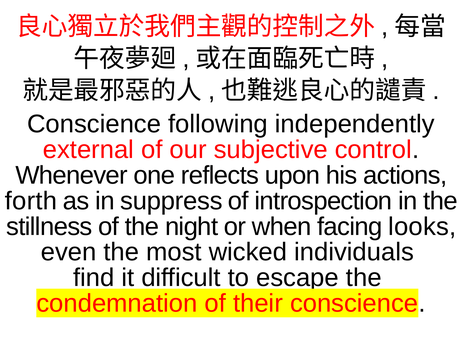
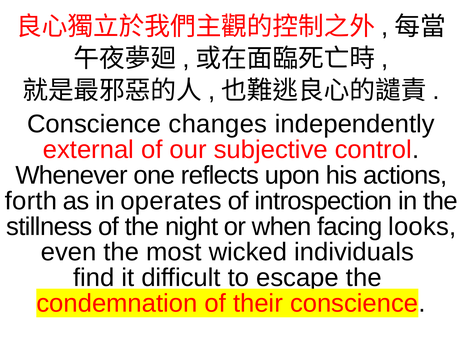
following: following -> changes
suppress: suppress -> operates
